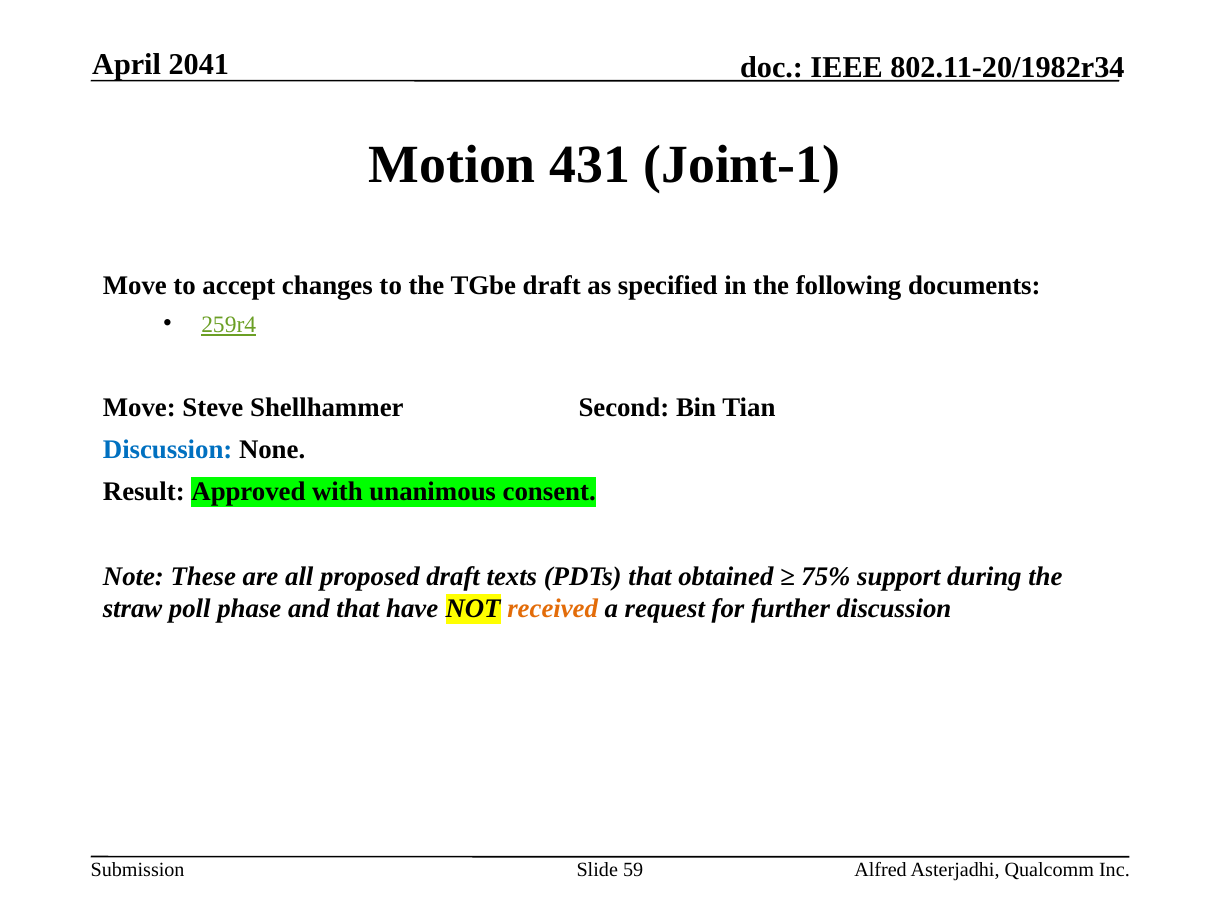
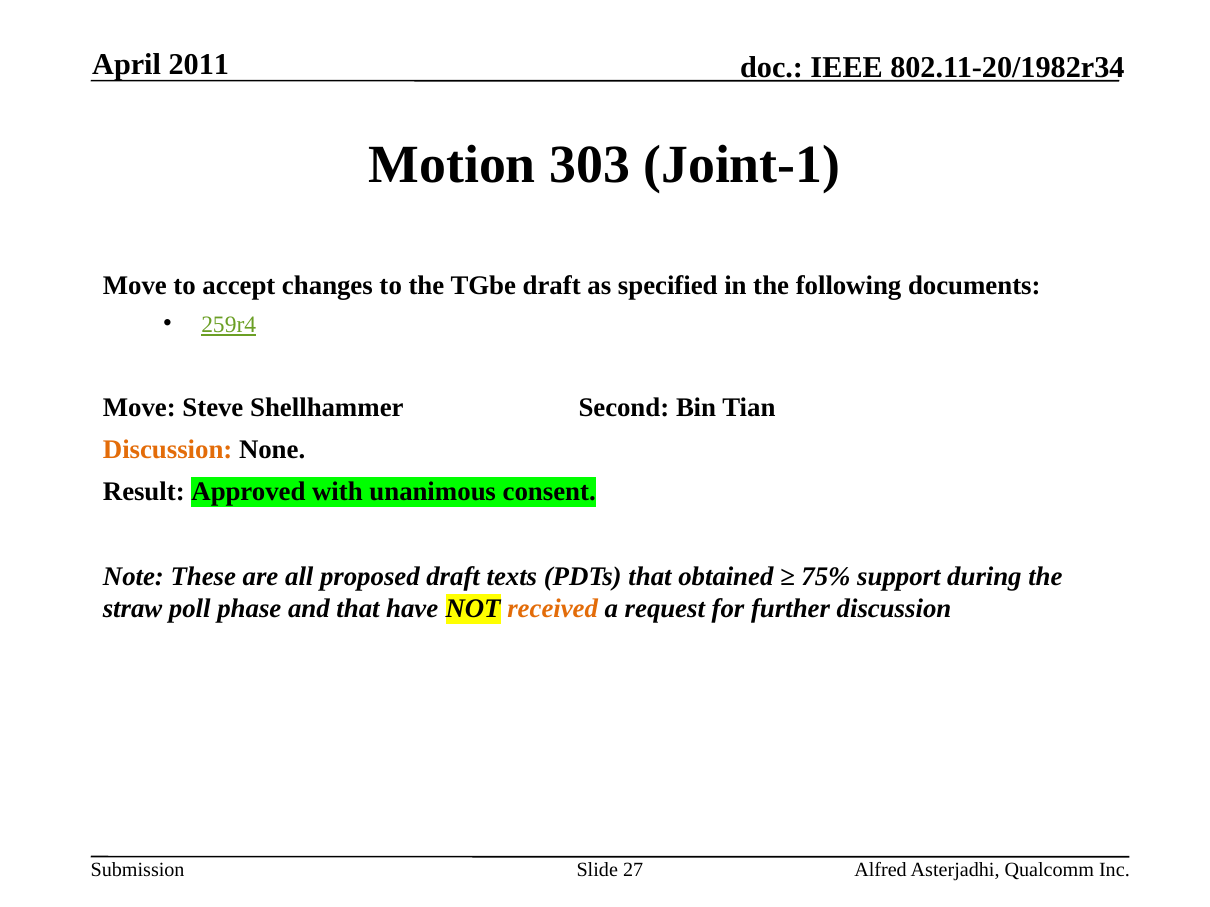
2041: 2041 -> 2011
431: 431 -> 303
Discussion at (168, 450) colour: blue -> orange
59: 59 -> 27
